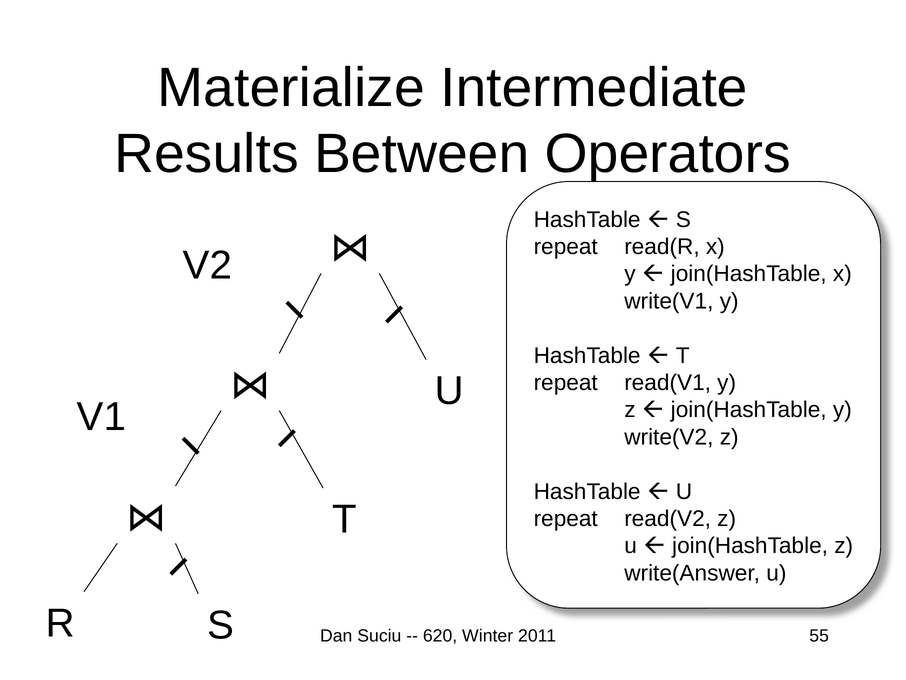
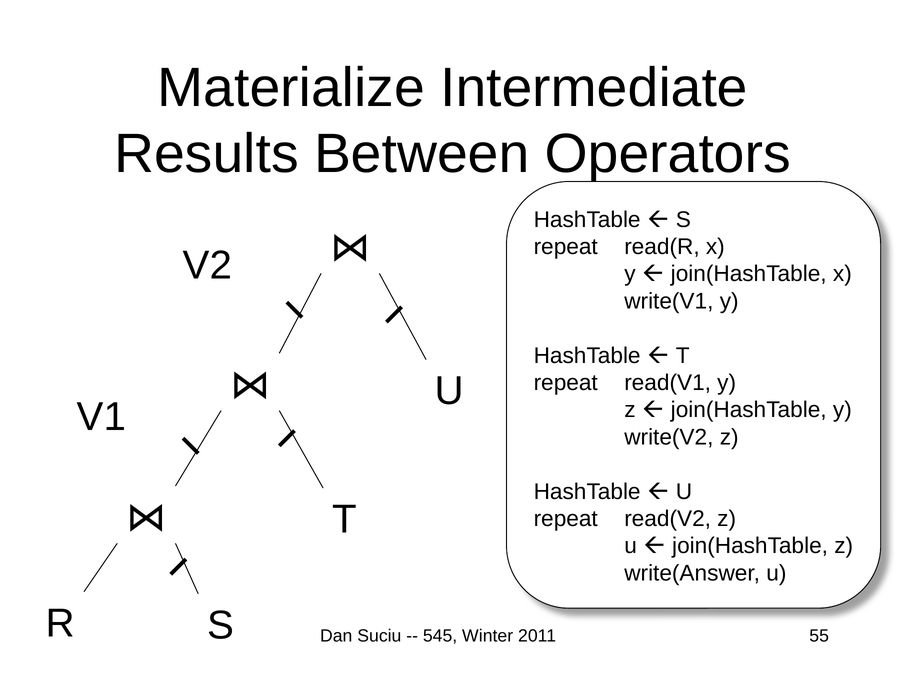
620: 620 -> 545
